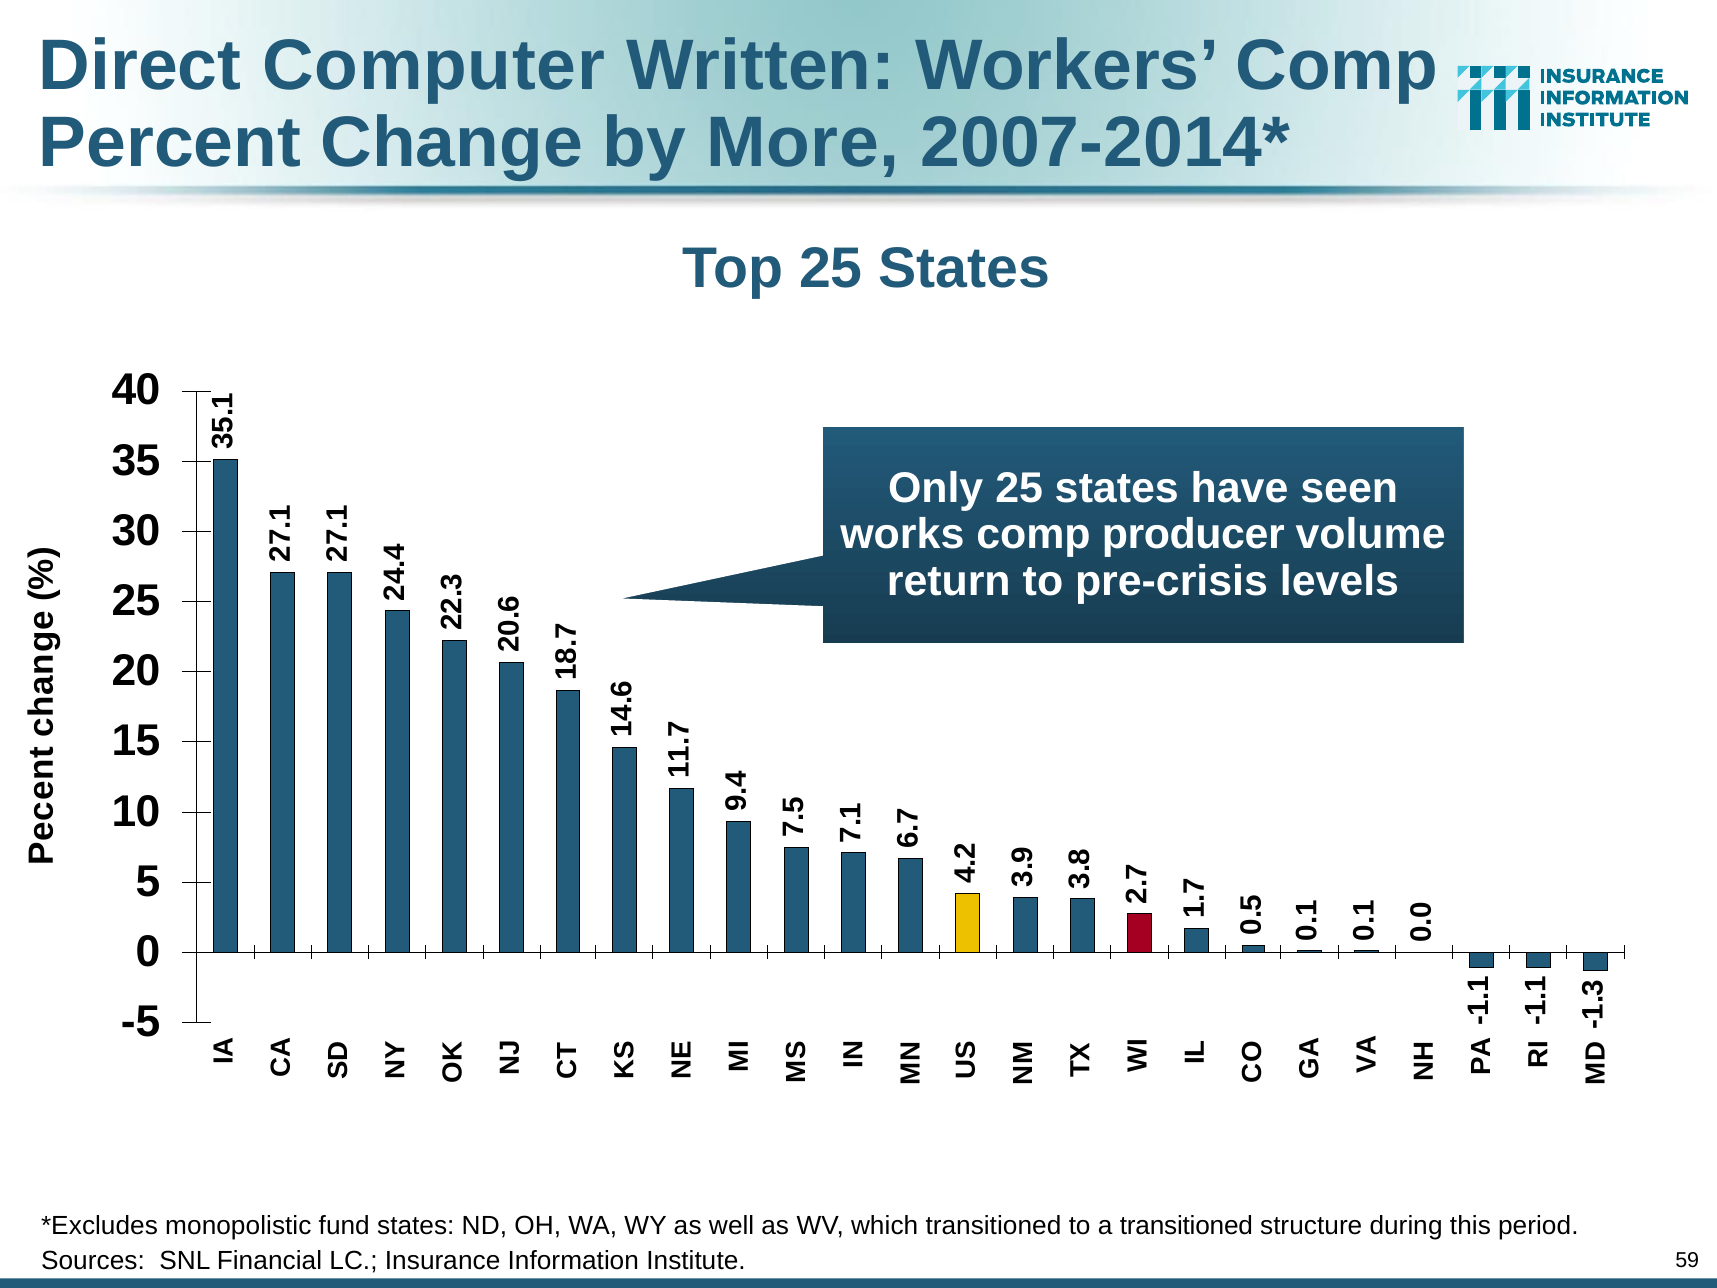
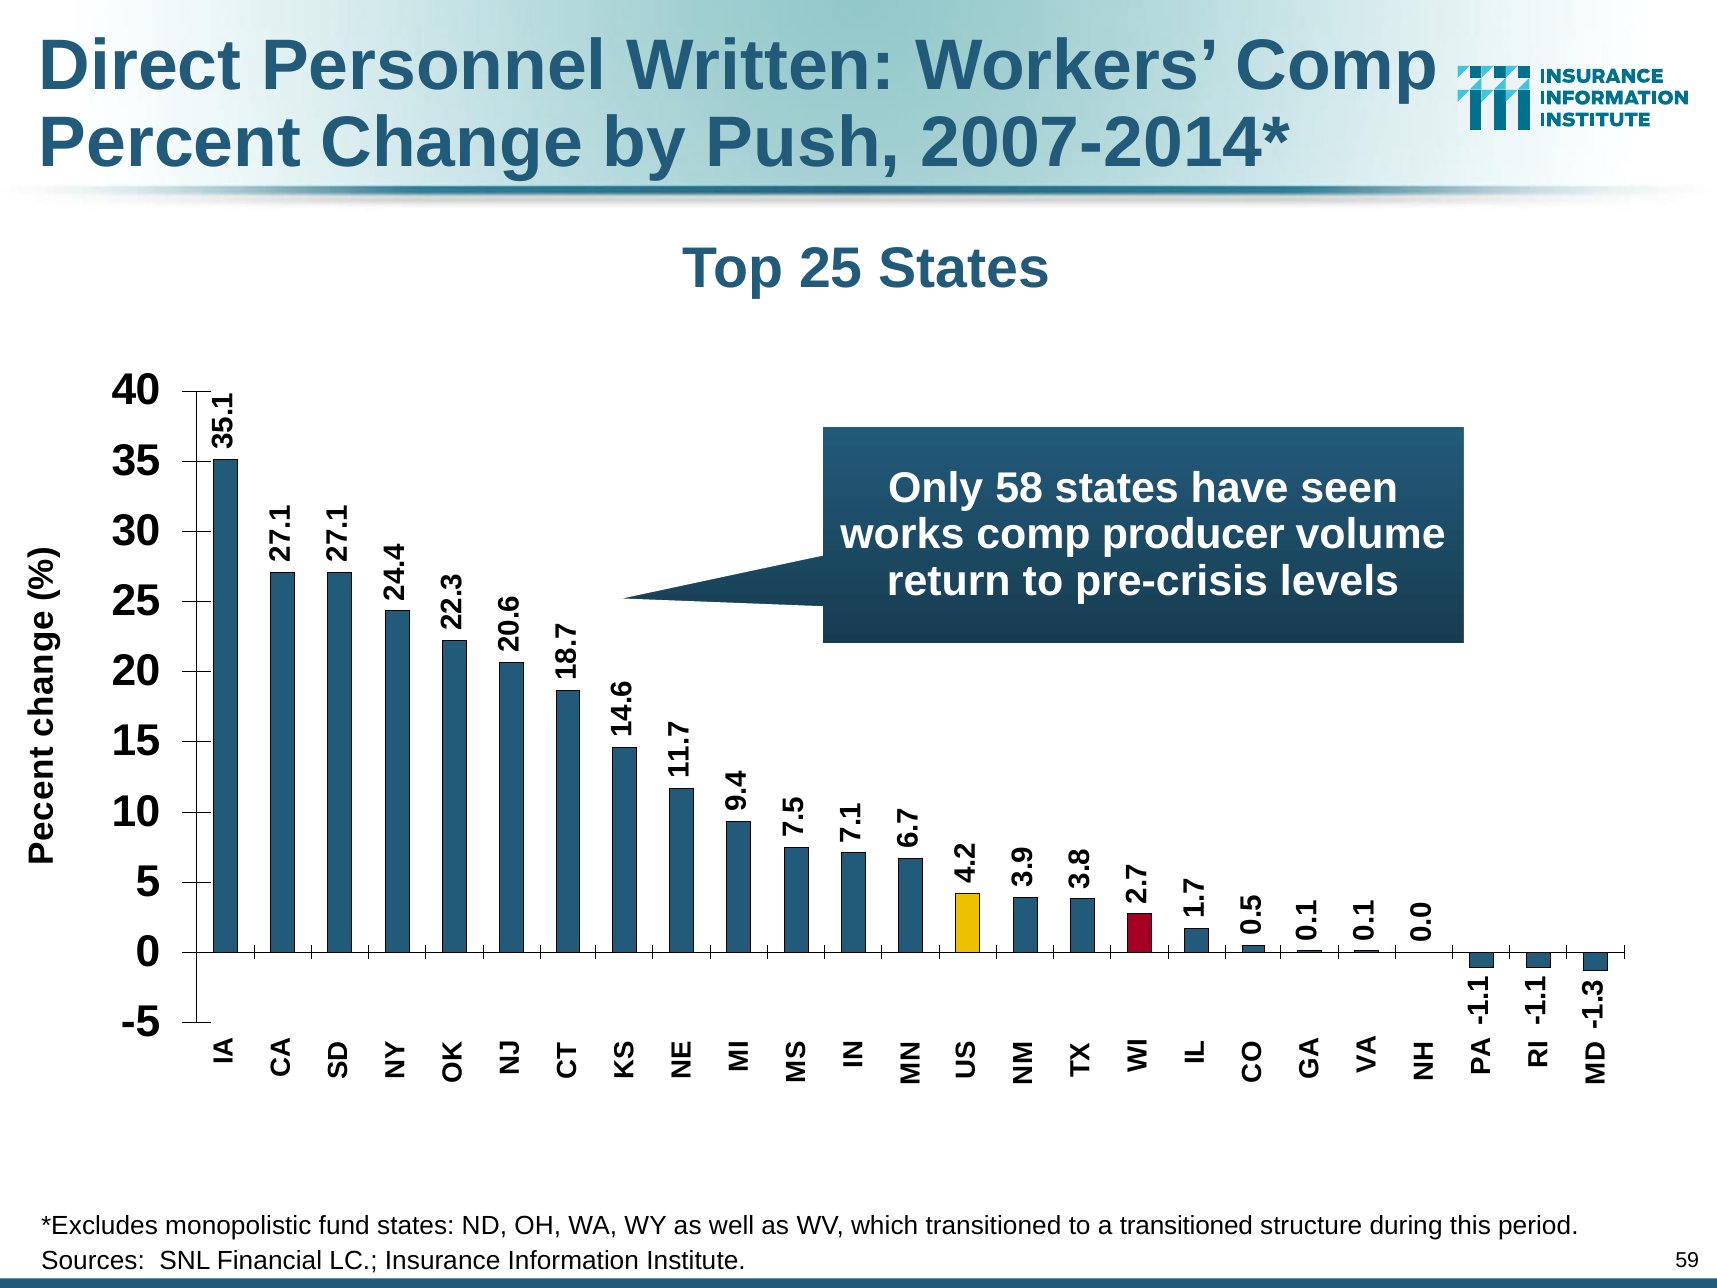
Computer: Computer -> Personnel
More: More -> Push
Only 25: 25 -> 58
